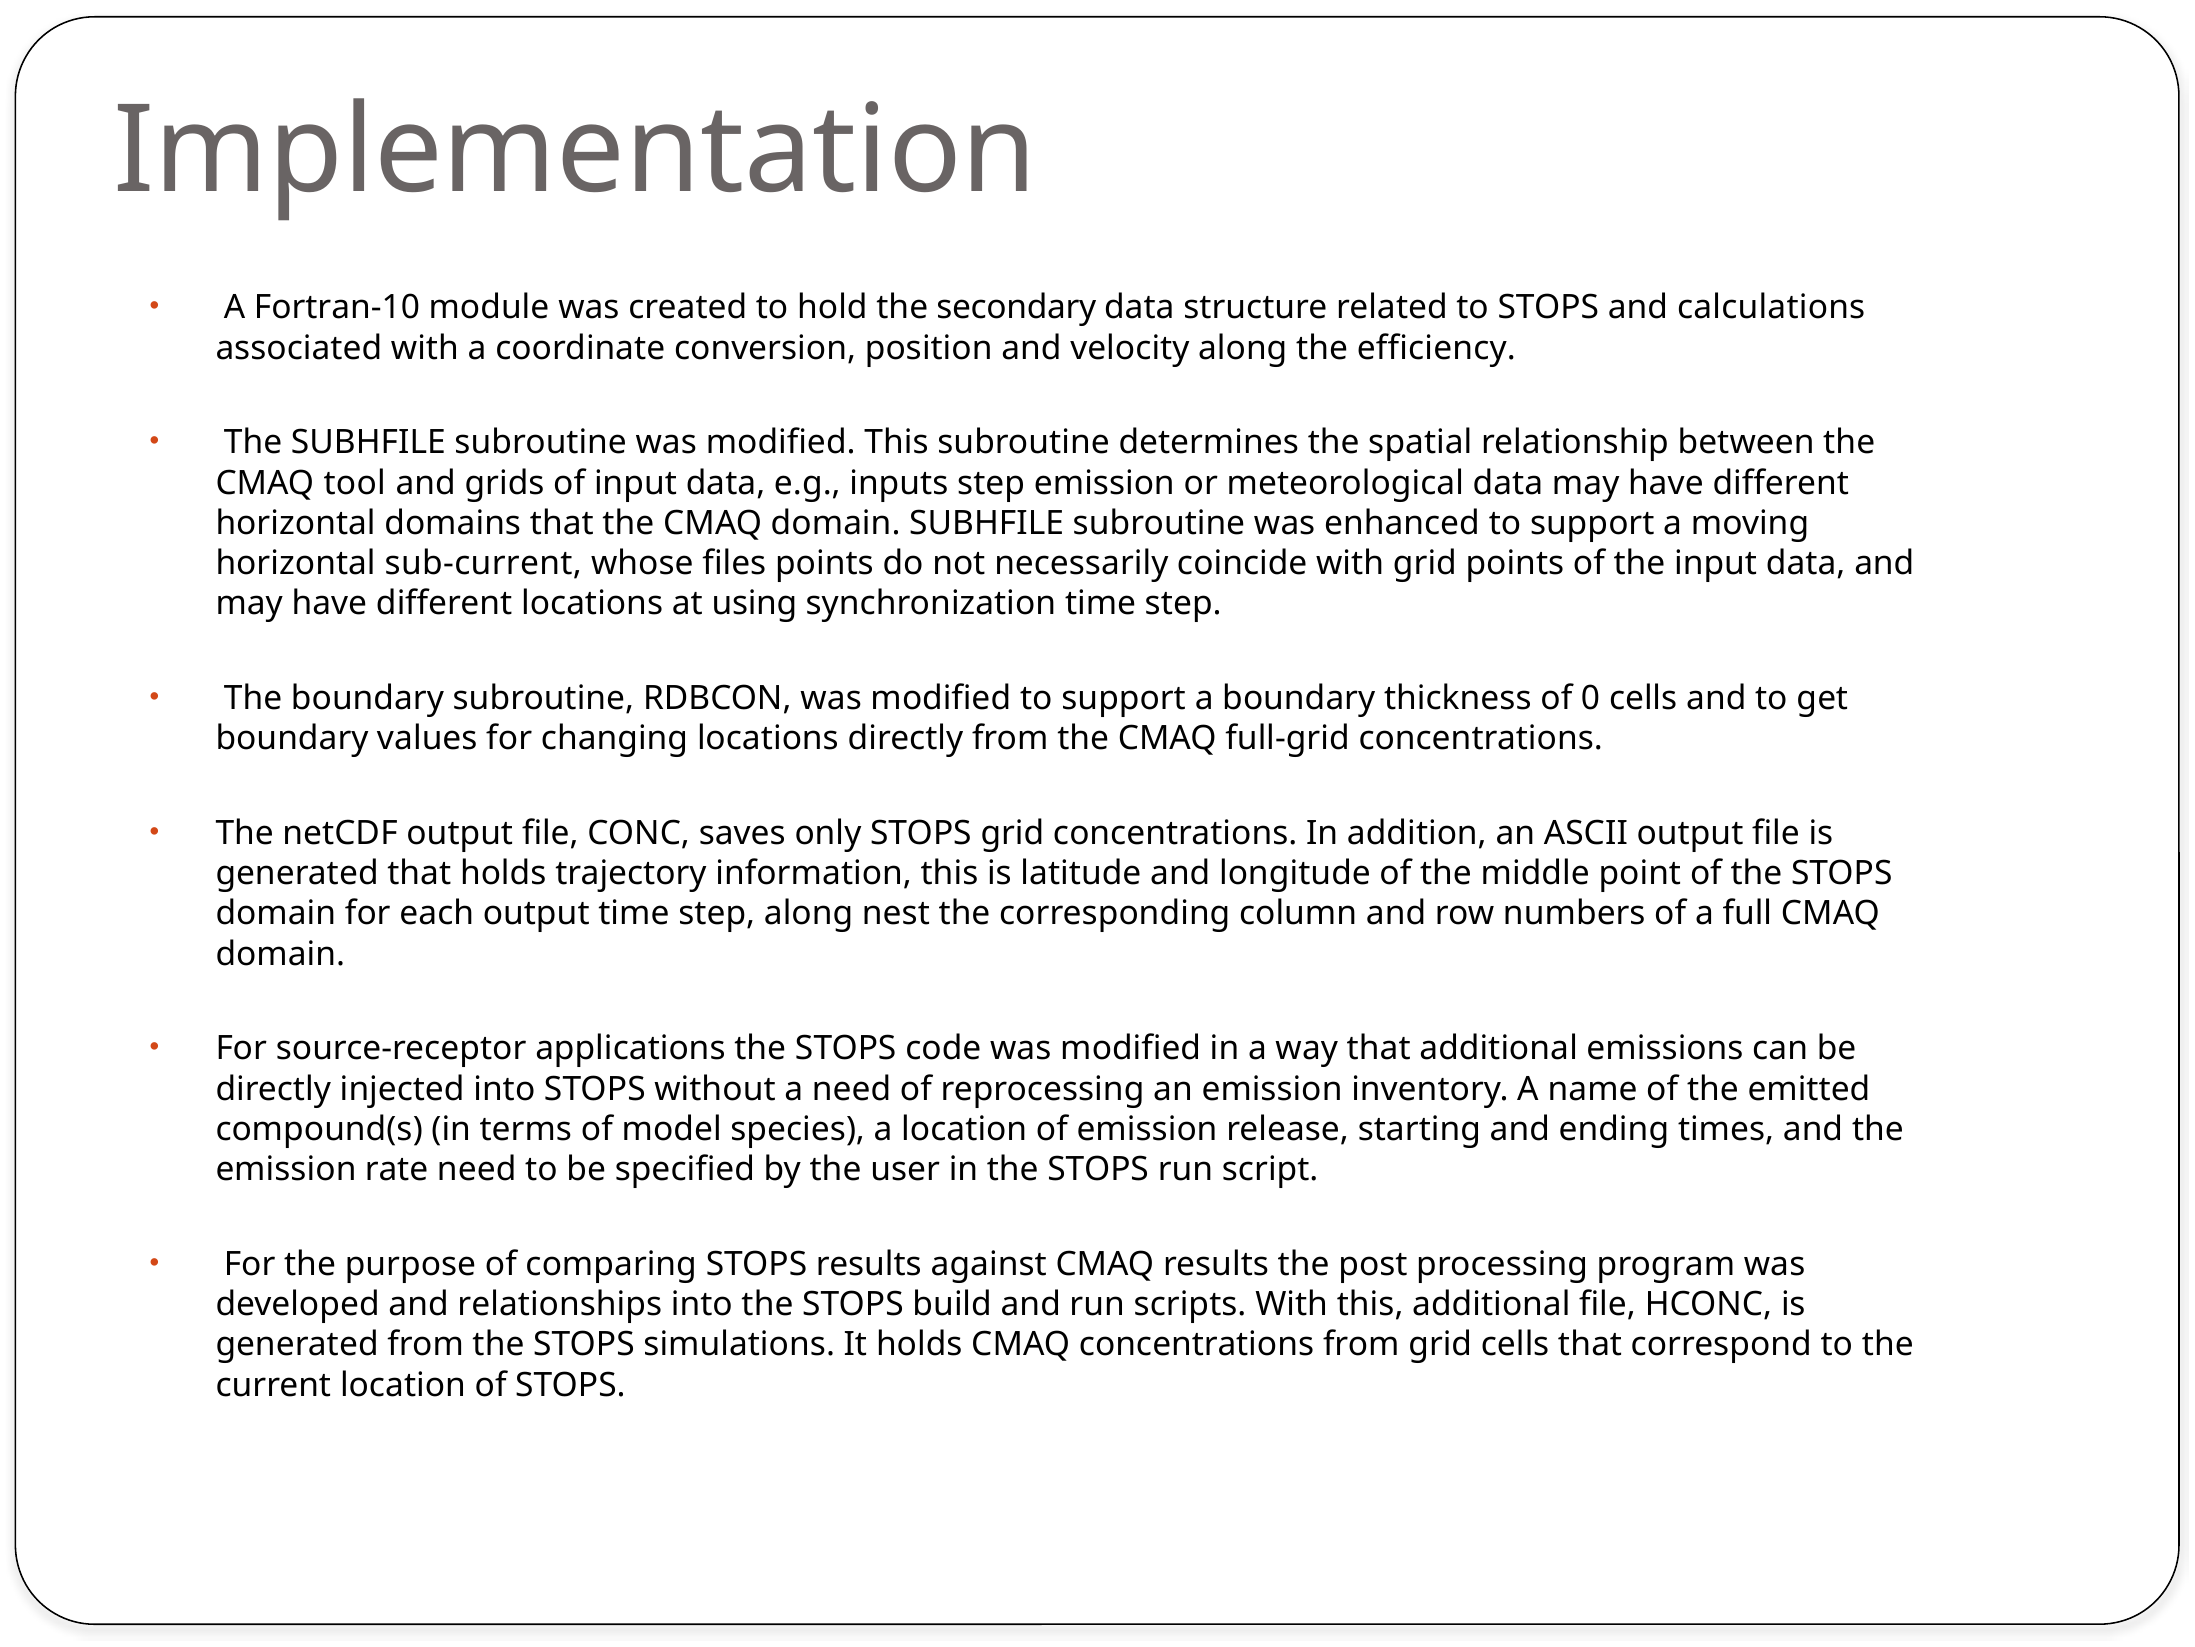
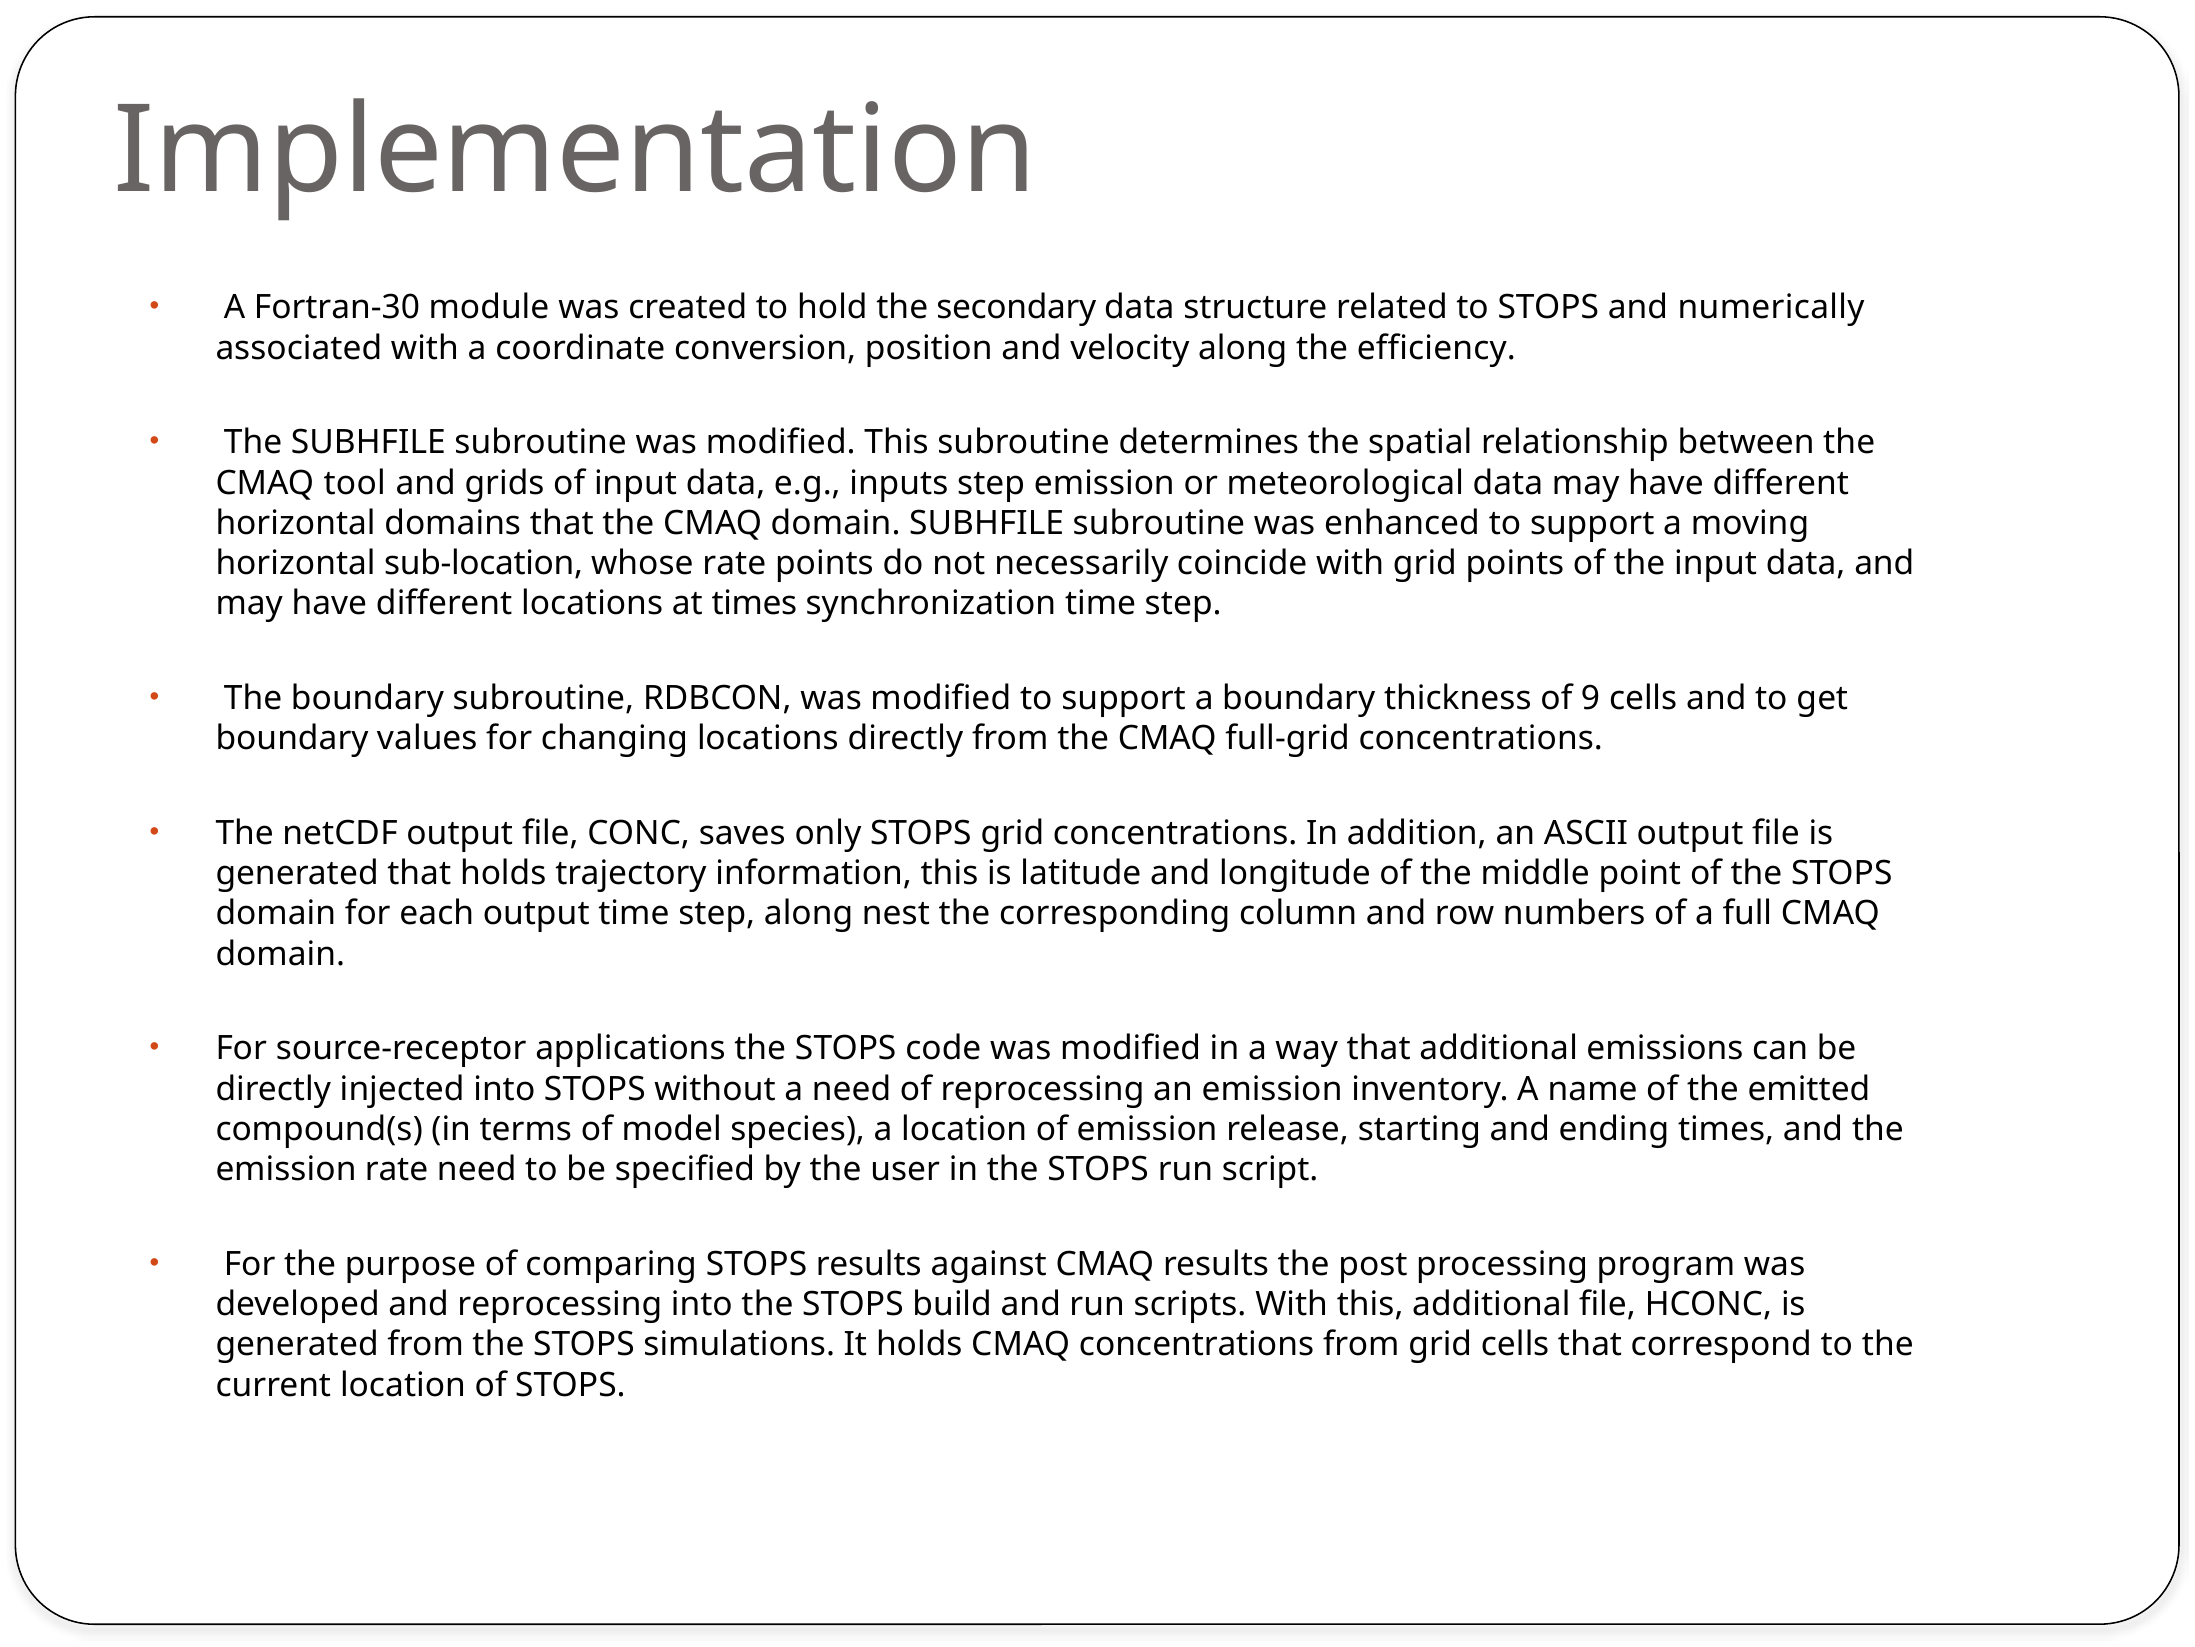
Fortran-10: Fortran-10 -> Fortran-30
calculations: calculations -> numerically
sub-current: sub-current -> sub-location
whose files: files -> rate
at using: using -> times
0: 0 -> 9
and relationships: relationships -> reprocessing
